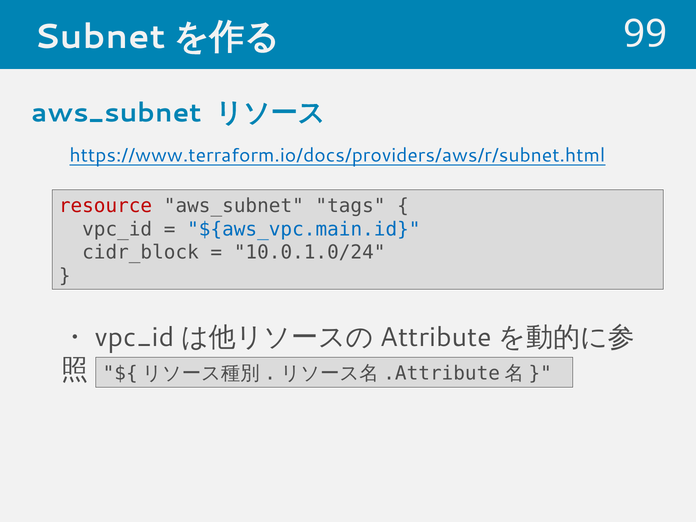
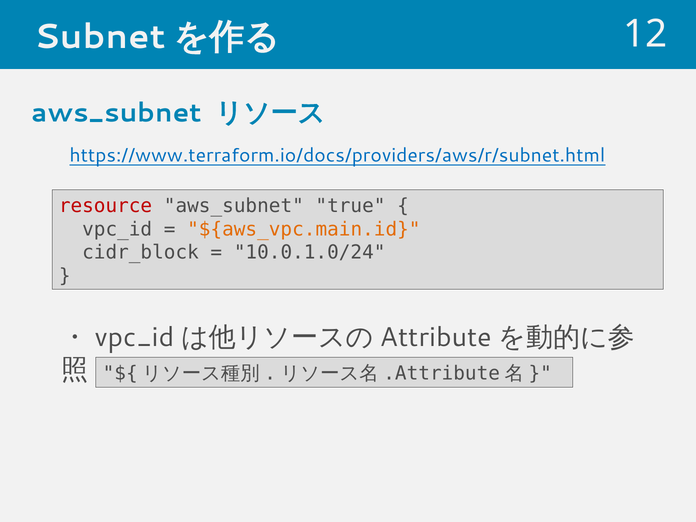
99: 99 -> 12
tags: tags -> true
${aws_vpc.main.id colour: blue -> orange
